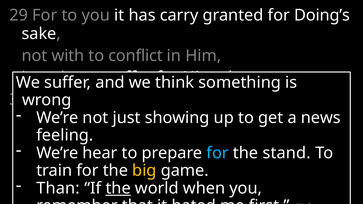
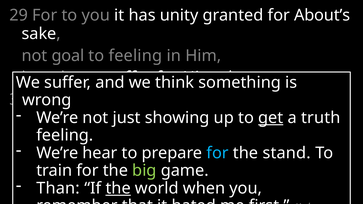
carry: carry -> unity
Doing’s: Doing’s -> About’s
with: with -> goal
to conflict: conflict -> feeling
get underline: none -> present
news: news -> truth
big colour: yellow -> light green
